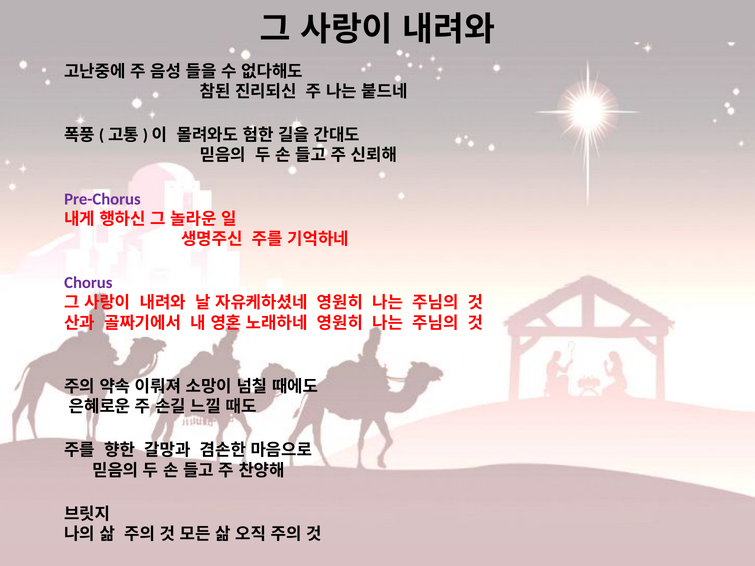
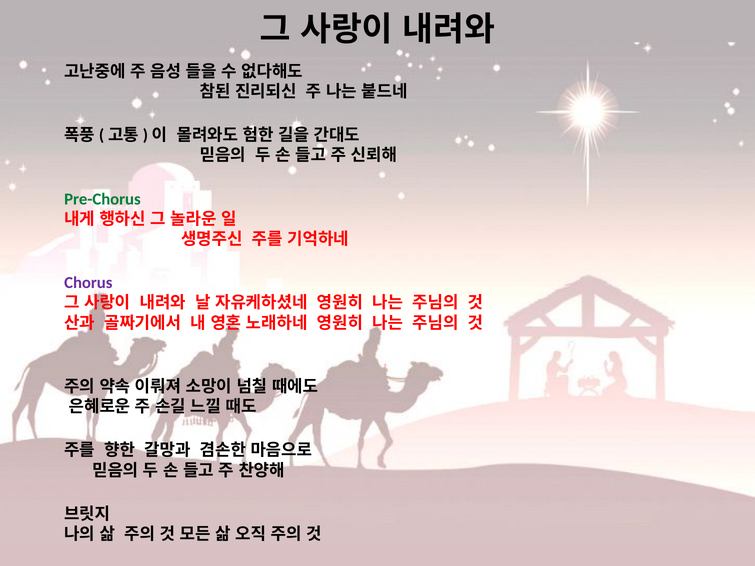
Pre-Chorus colour: purple -> green
